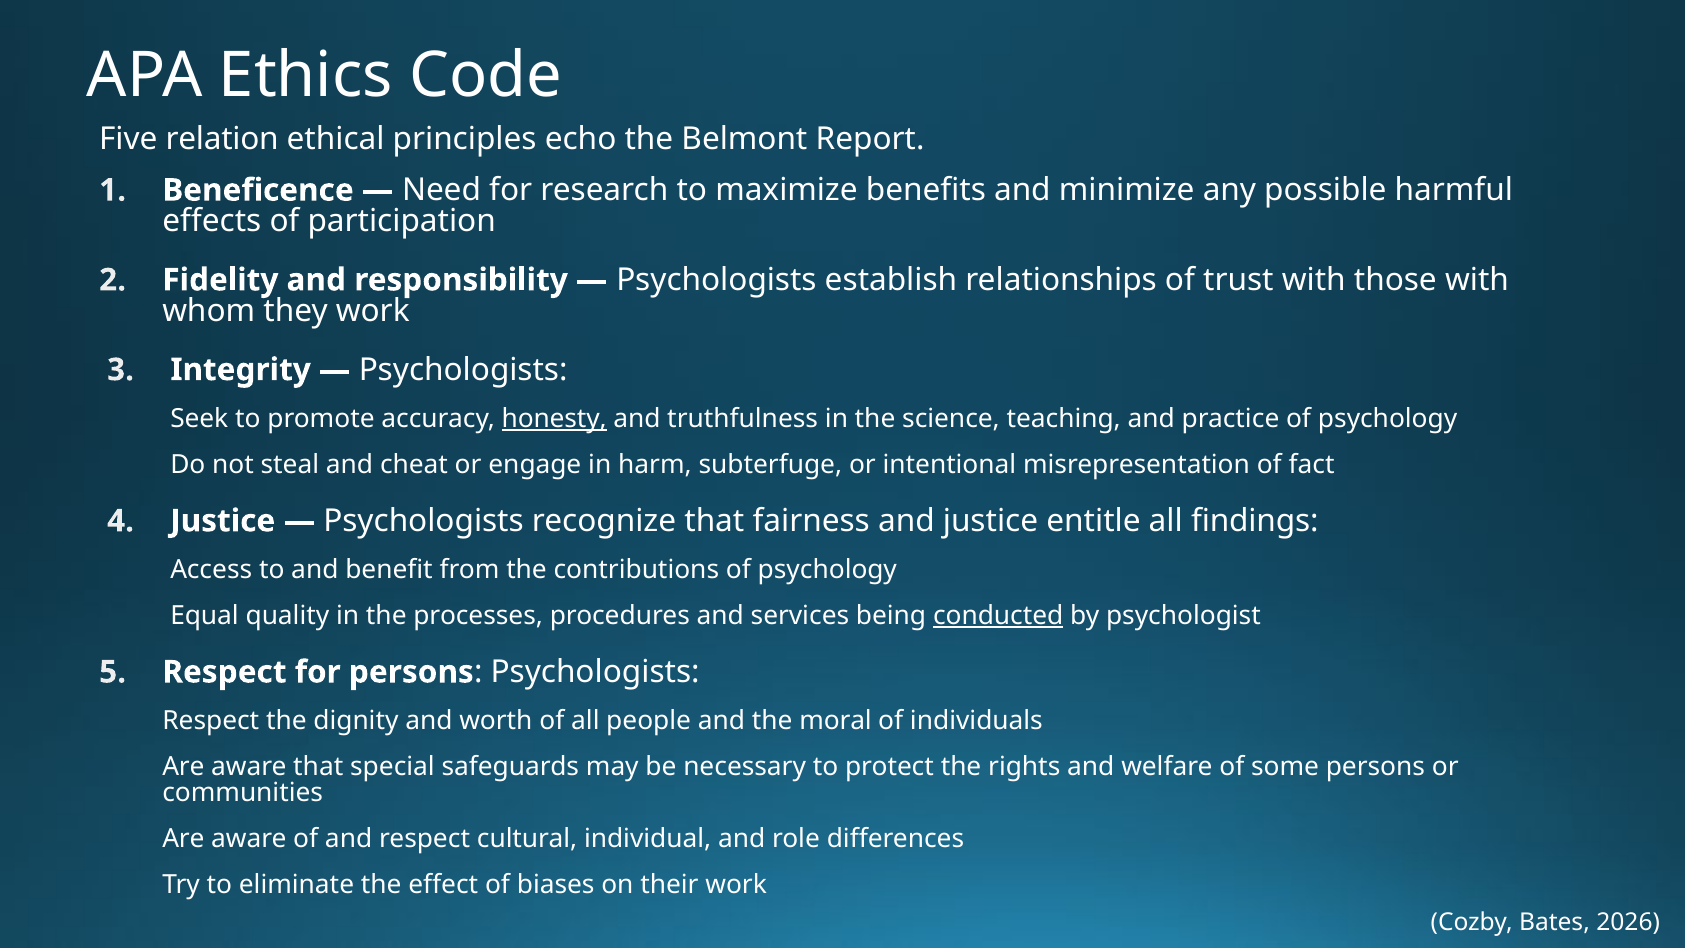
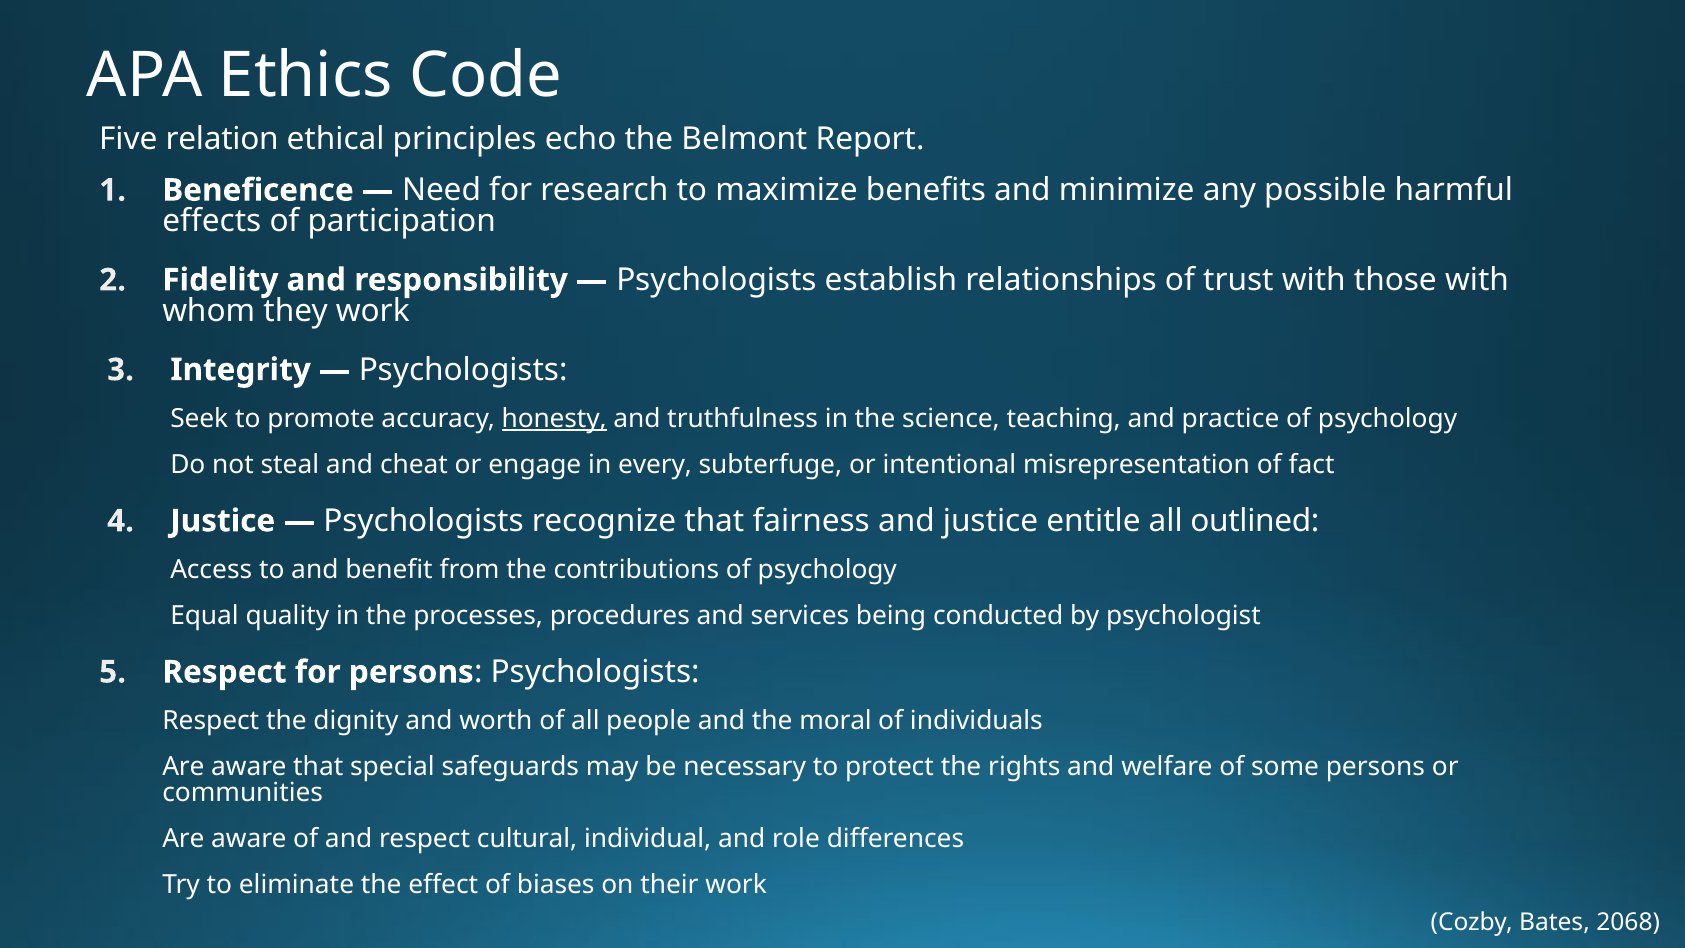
harm: harm -> every
findings: findings -> outlined
conducted underline: present -> none
2026: 2026 -> 2068
